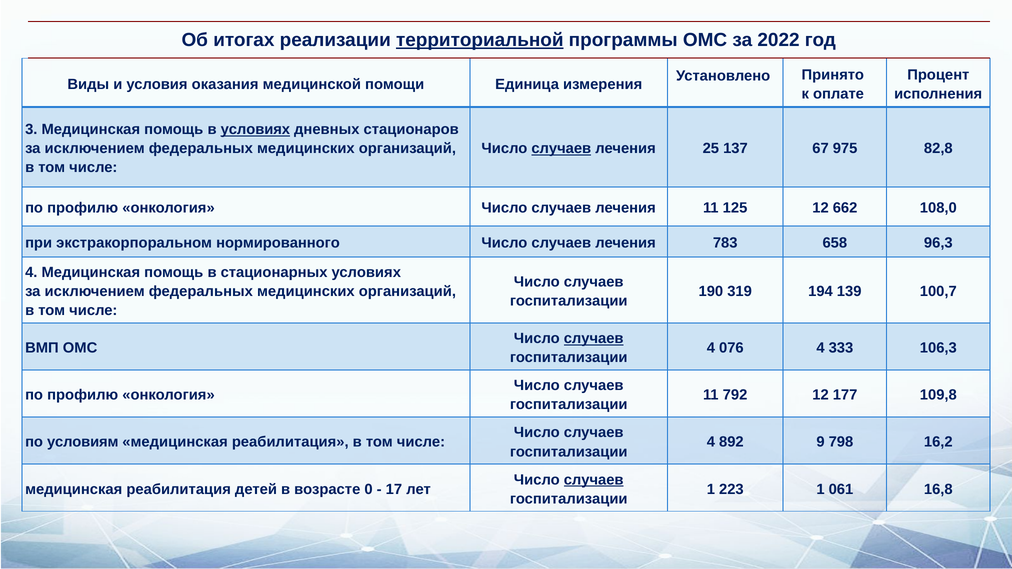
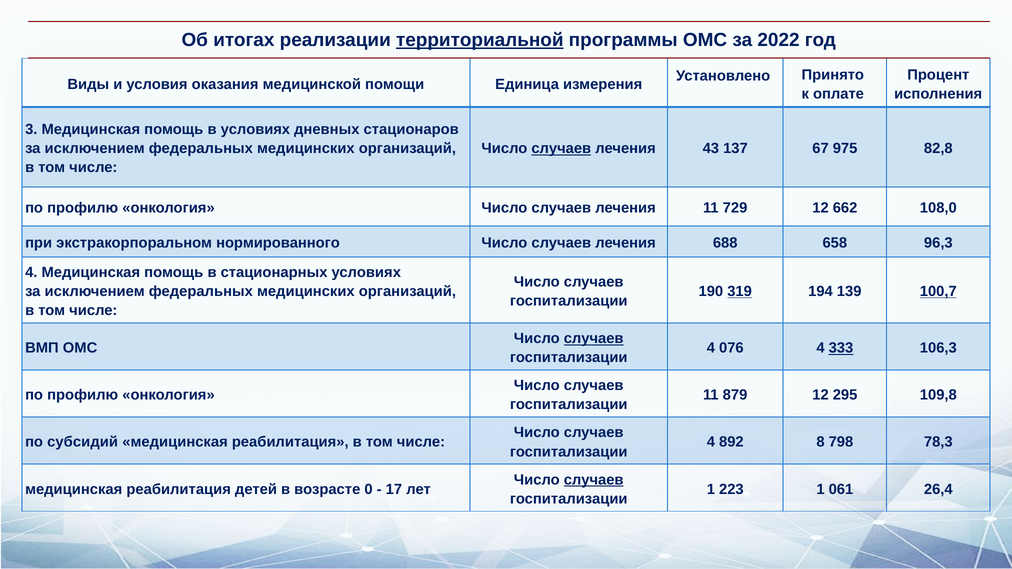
условиях at (255, 130) underline: present -> none
25: 25 -> 43
125: 125 -> 729
783: 783 -> 688
319 underline: none -> present
100,7 underline: none -> present
333 underline: none -> present
792: 792 -> 879
177: 177 -> 295
условиям: условиям -> субсидий
9: 9 -> 8
16,2: 16,2 -> 78,3
16,8: 16,8 -> 26,4
